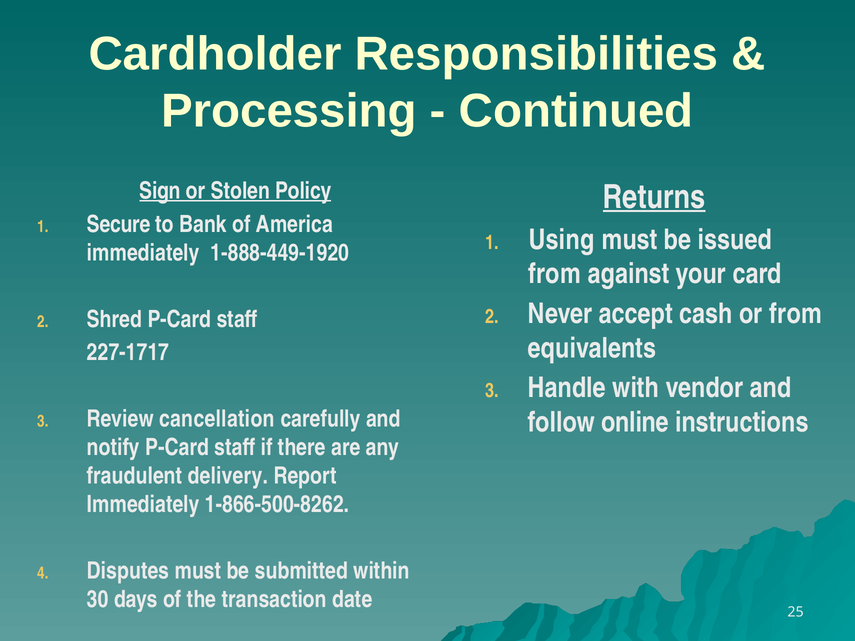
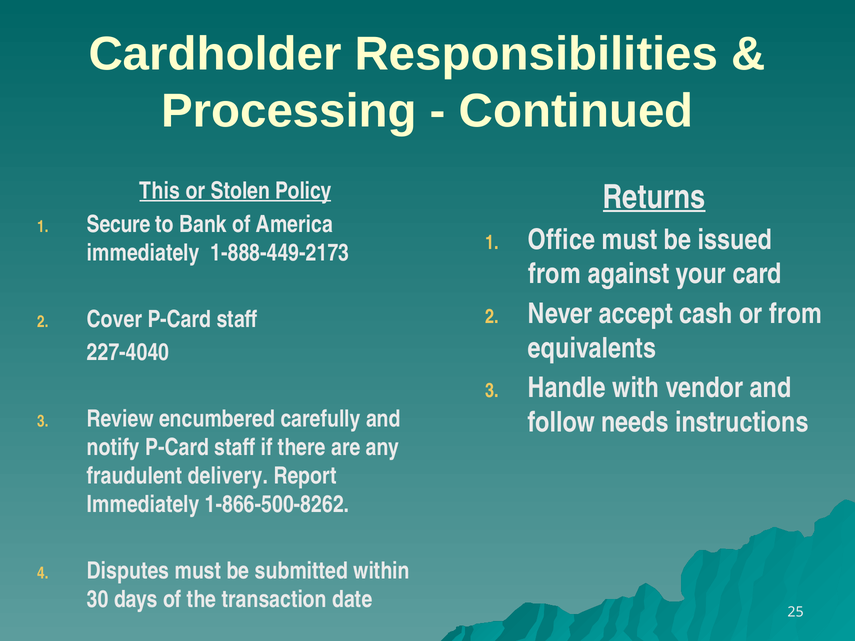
Sign: Sign -> This
Using: Using -> Office
1-888-449-1920: 1-888-449-1920 -> 1-888-449-2173
Shred: Shred -> Cover
227-1717: 227-1717 -> 227-4040
online: online -> needs
cancellation: cancellation -> encumbered
